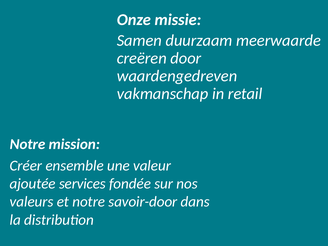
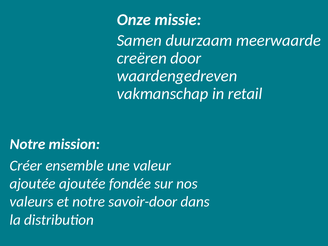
ajoutée services: services -> ajoutée
